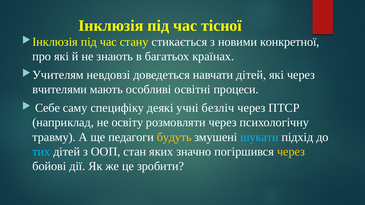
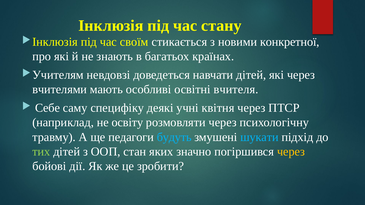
тісної: тісної -> стану
стану: стану -> своїм
процеси: процеси -> вчителя
безліч: безліч -> квітня
будуть colour: yellow -> light blue
тих colour: light blue -> light green
